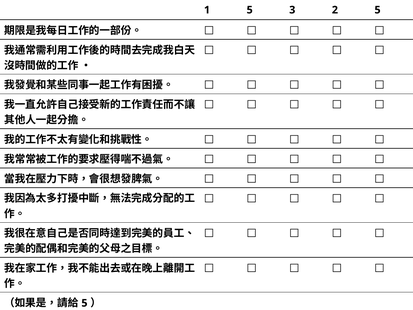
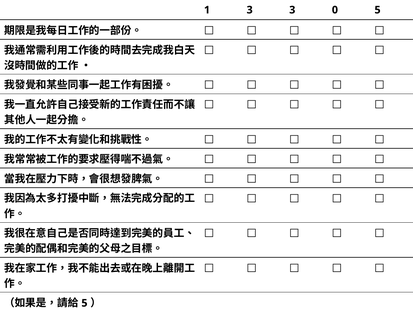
1 5: 5 -> 3
2: 2 -> 0
